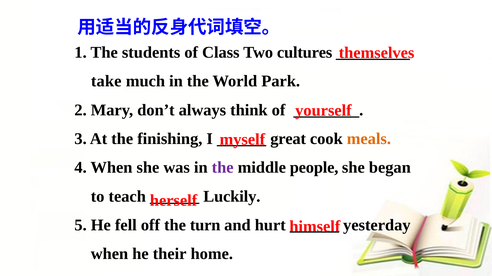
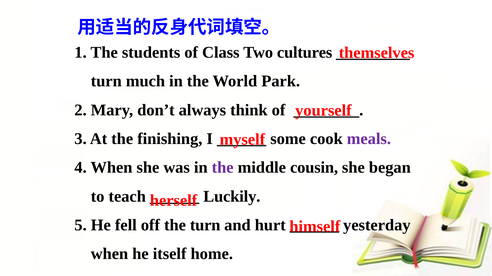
take at (106, 81): take -> turn
great: great -> some
meals colour: orange -> purple
people: people -> cousin
their: their -> itself
